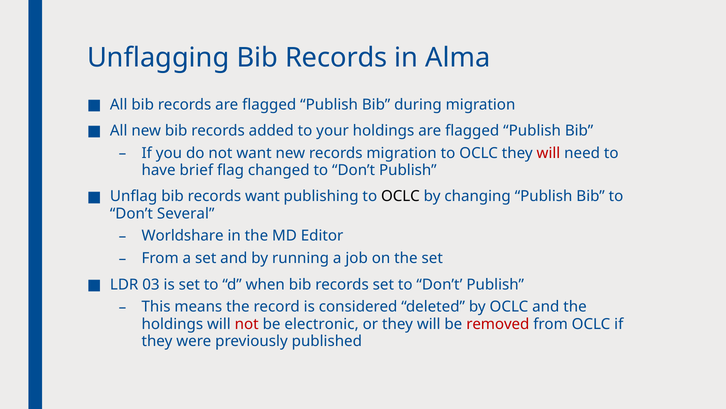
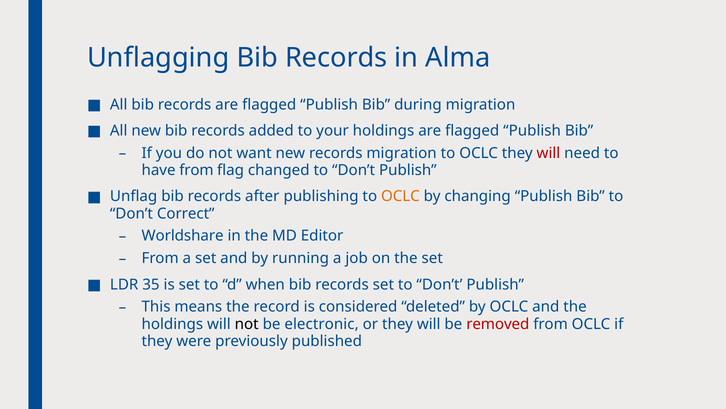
have brief: brief -> from
records want: want -> after
OCLC at (400, 196) colour: black -> orange
Several: Several -> Correct
03: 03 -> 35
not at (247, 324) colour: red -> black
